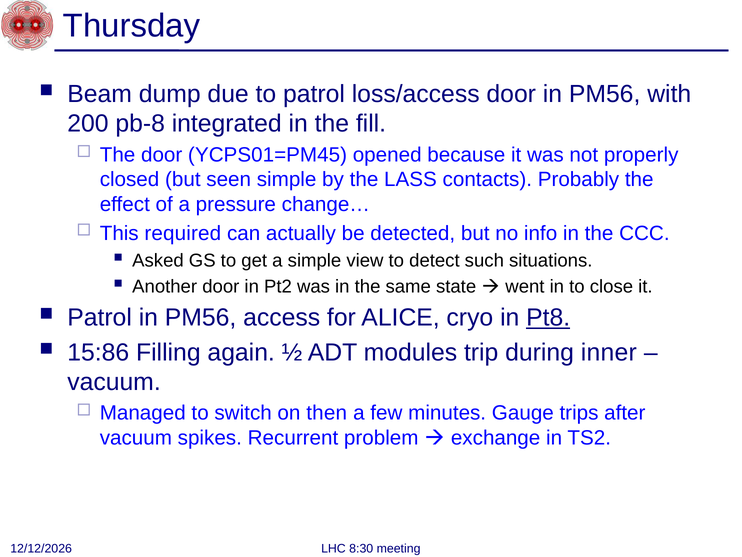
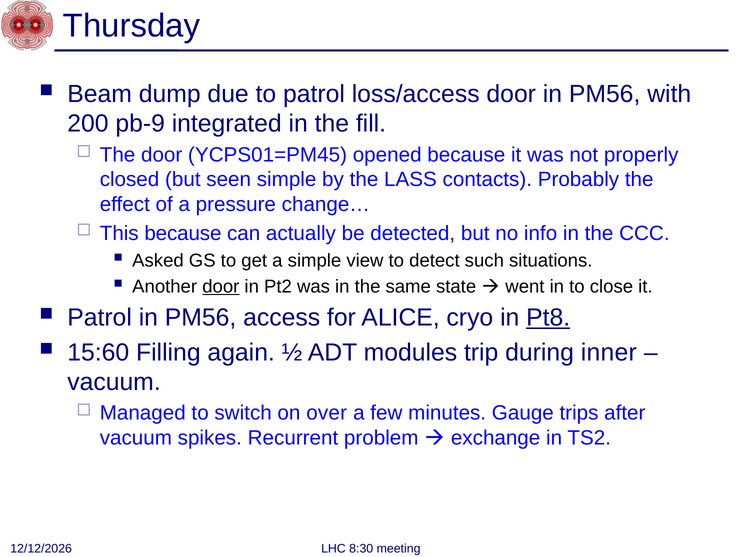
pb-8: pb-8 -> pb-9
This required: required -> because
door at (221, 286) underline: none -> present
15:86: 15:86 -> 15:60
then: then -> over
